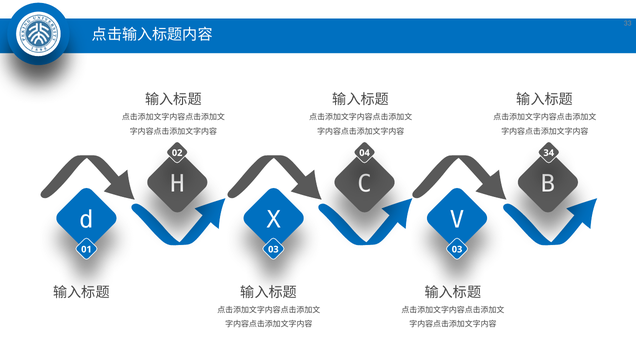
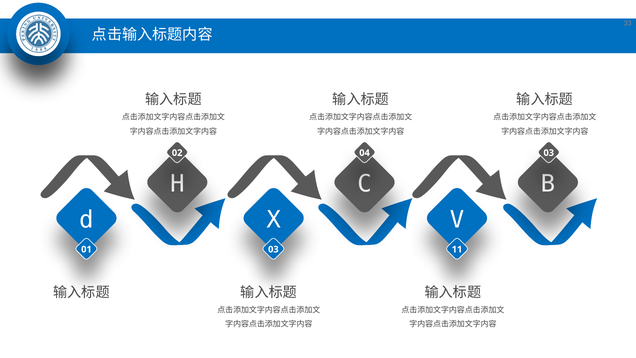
04 34: 34 -> 03
03 03: 03 -> 11
